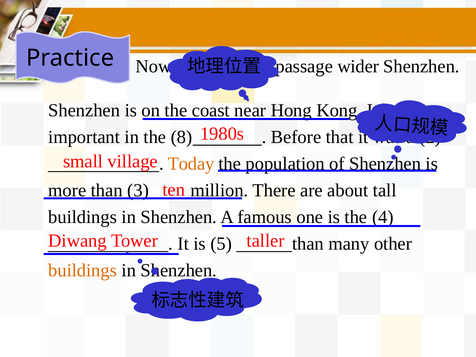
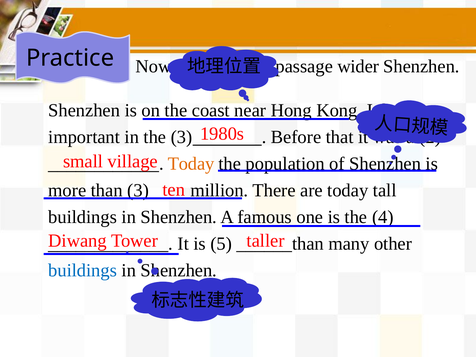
the 8: 8 -> 3
are about: about -> today
buildings at (83, 270) colour: orange -> blue
